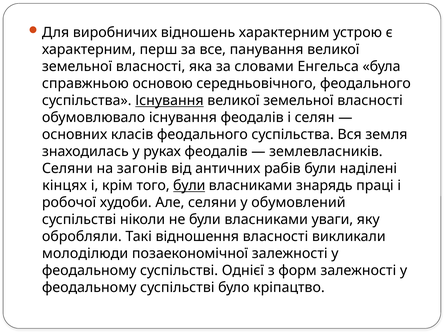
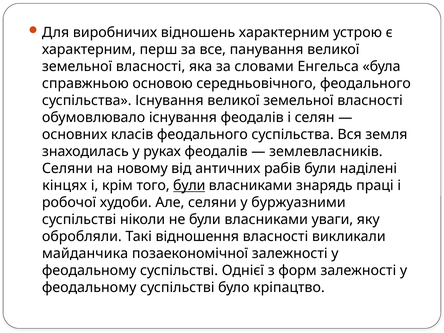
Існування at (169, 101) underline: present -> none
загонів: загонів -> новому
обумовлений: обумовлений -> буржуазними
молоділюди: молоділюди -> майданчика
